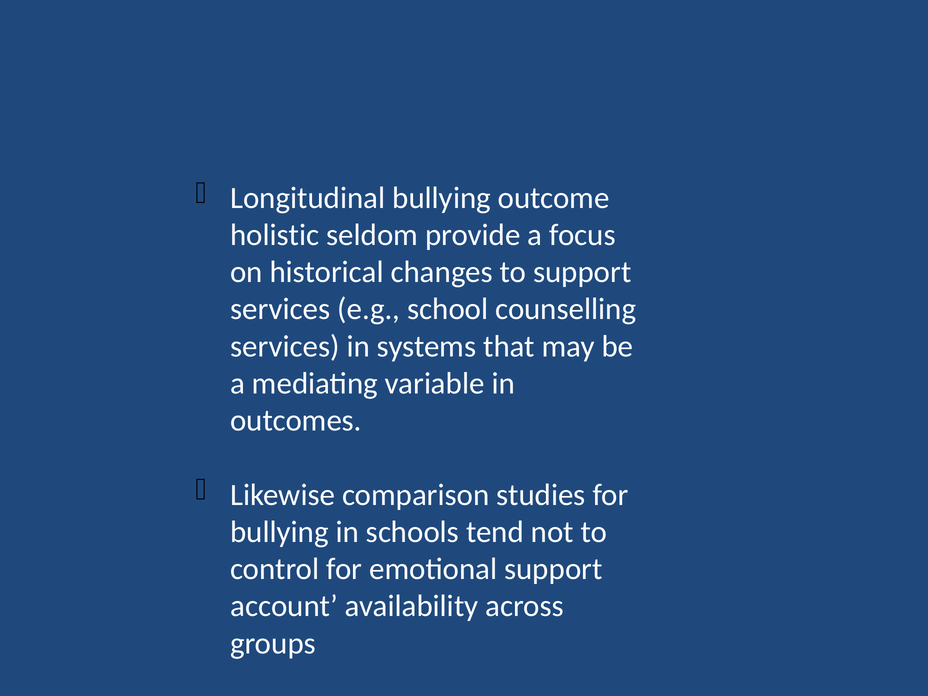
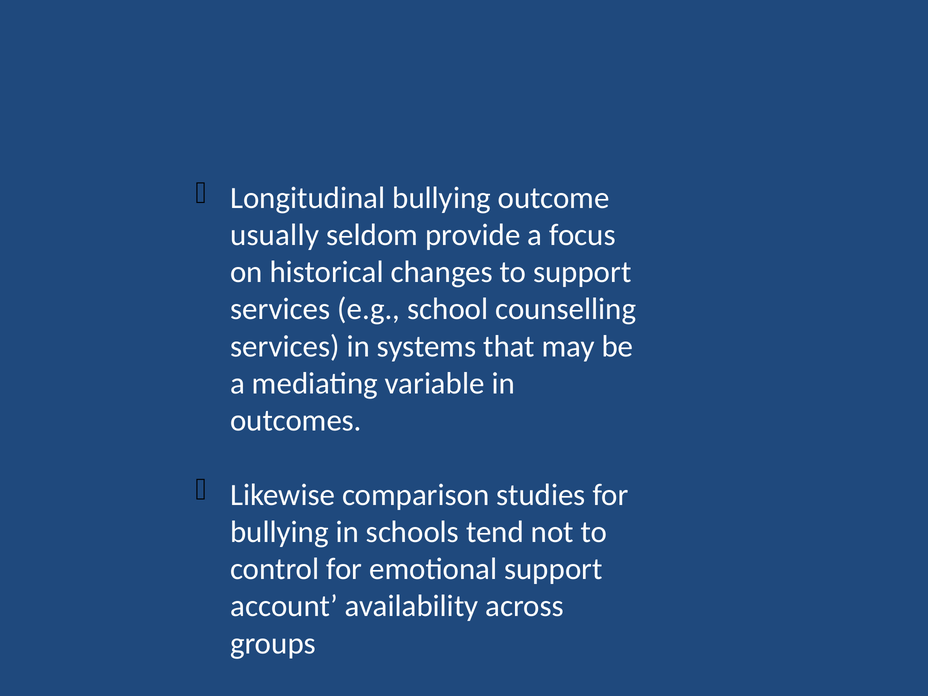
holistic: holistic -> usually
